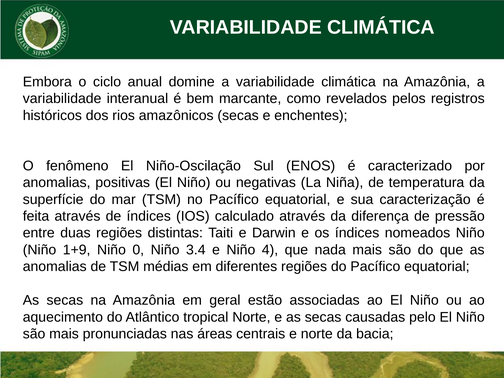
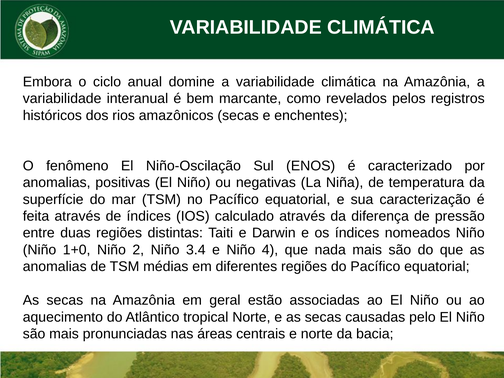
1+9: 1+9 -> 1+0
0: 0 -> 2
